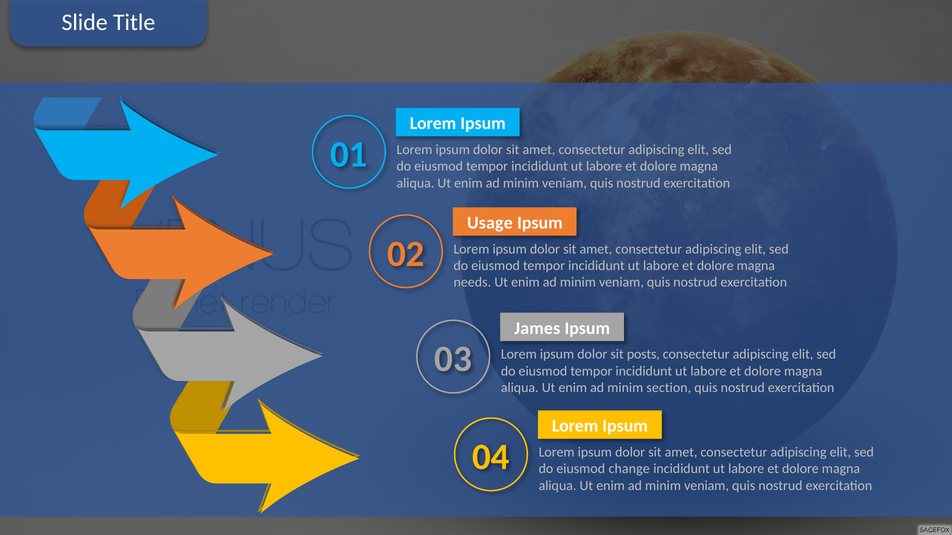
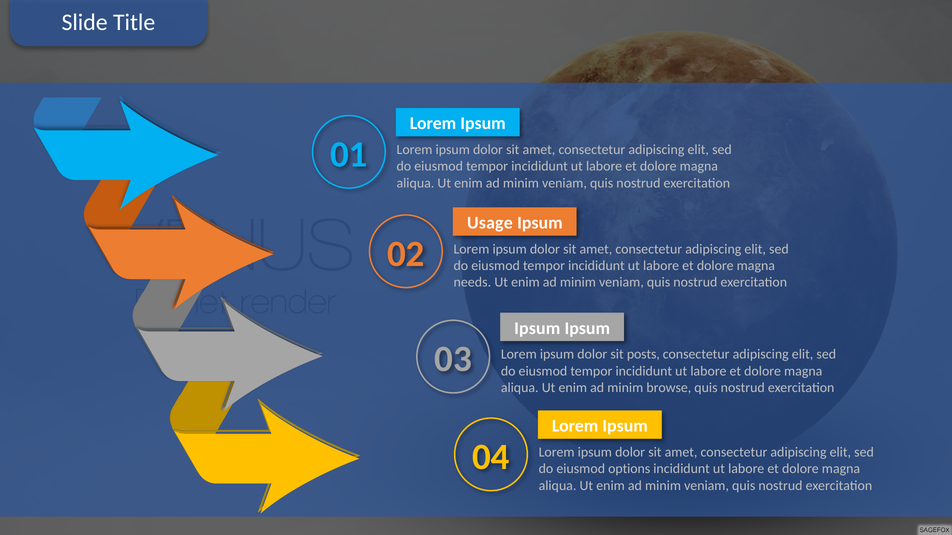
James at (537, 328): James -> Ipsum
section: section -> browse
change: change -> options
